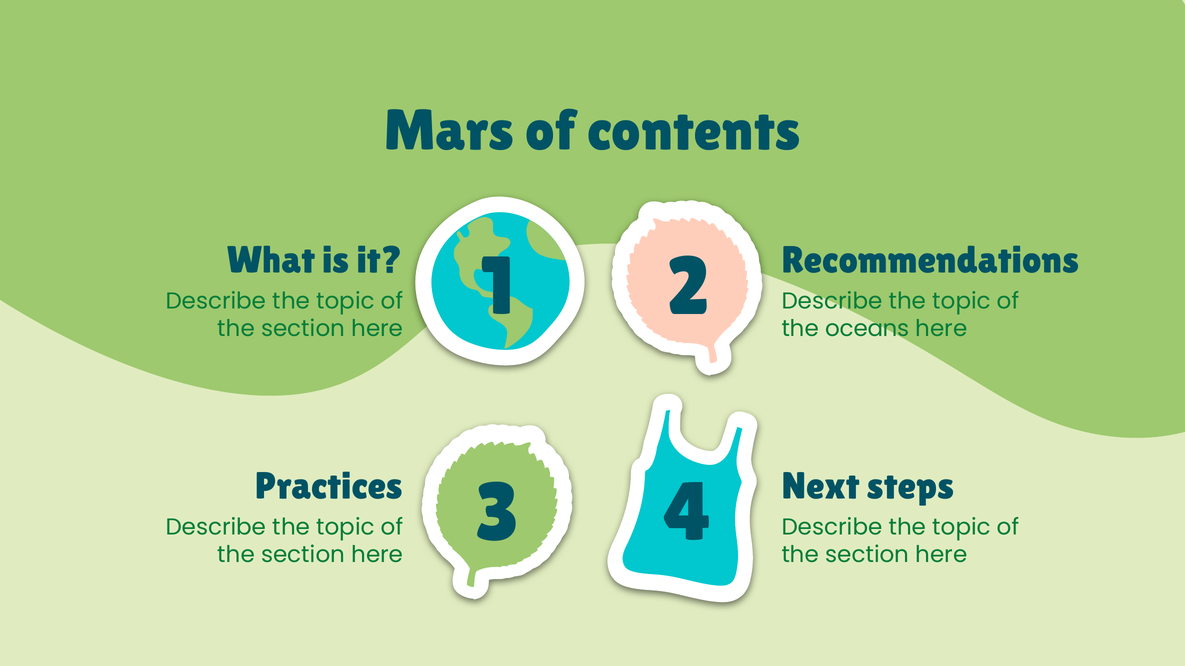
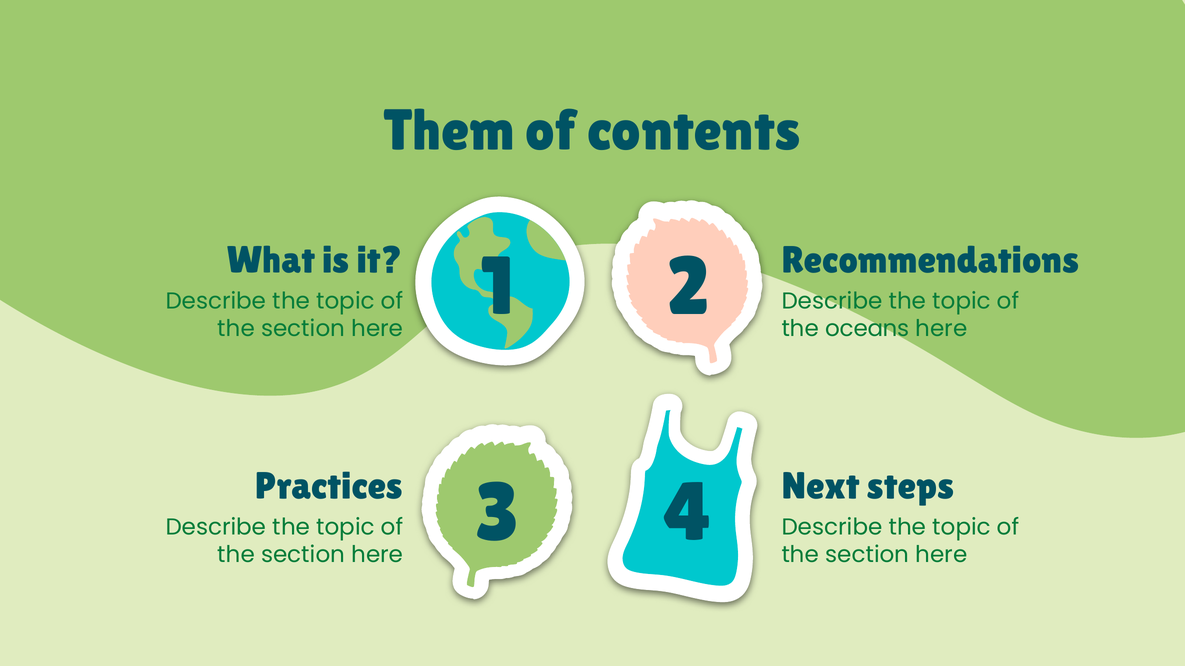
Mars: Mars -> Them
